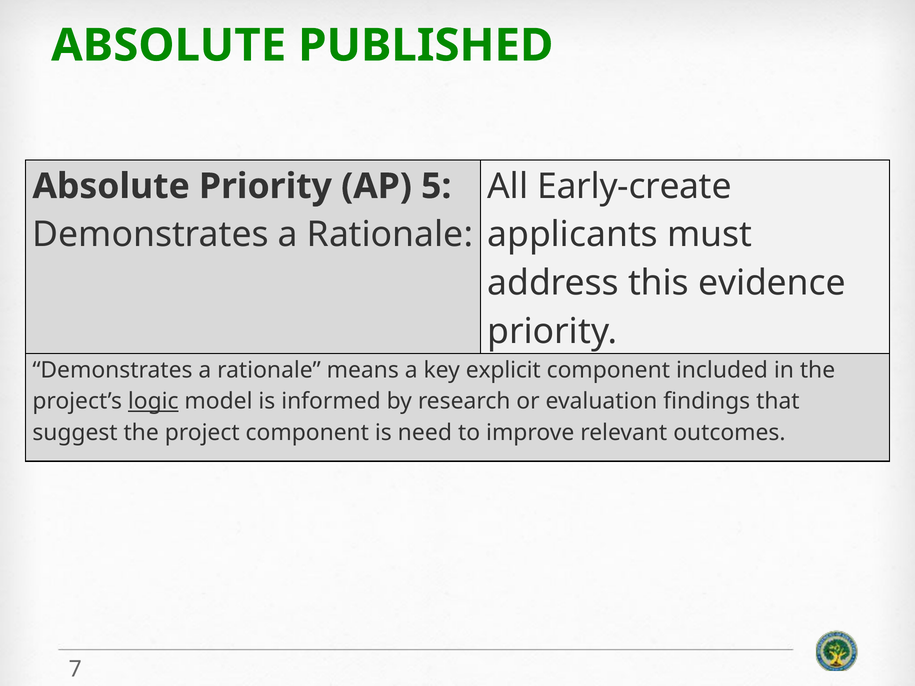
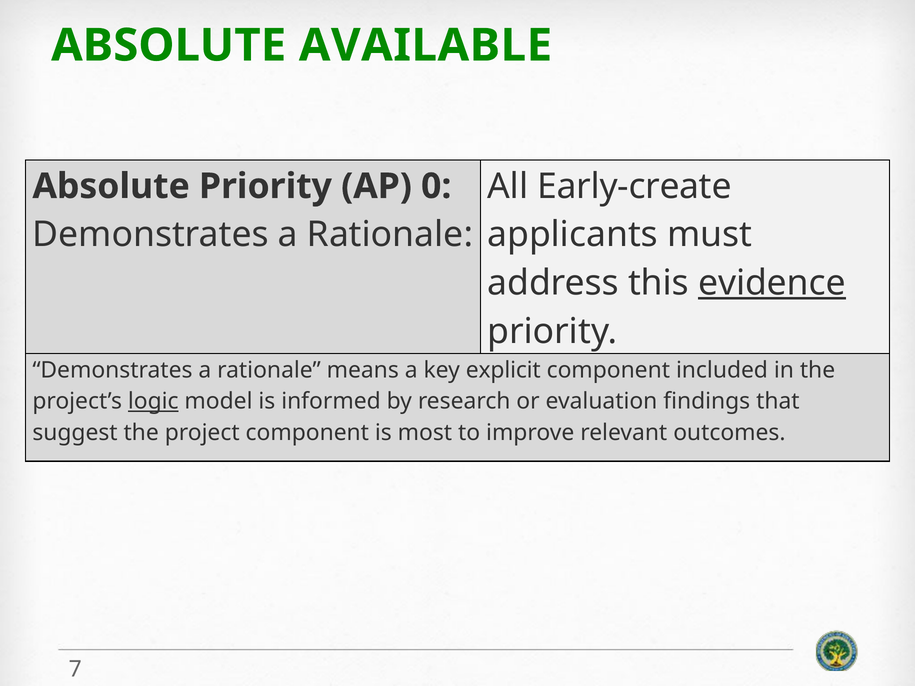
PUBLISHED: PUBLISHED -> AVAILABLE
5: 5 -> 0
evidence underline: none -> present
need: need -> most
